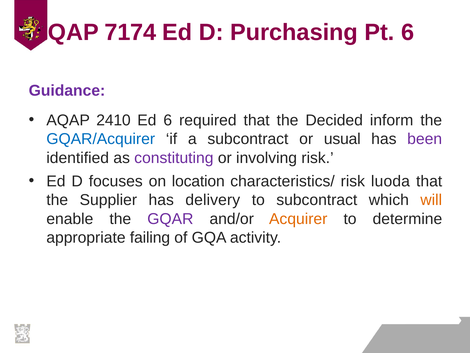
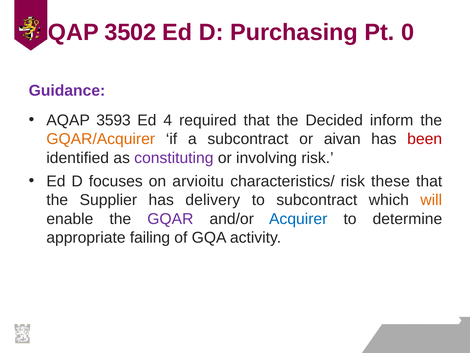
7174: 7174 -> 3502
Pt 6: 6 -> 0
2410: 2410 -> 3593
Ed 6: 6 -> 4
GQAR/Acquirer colour: blue -> orange
usual: usual -> aivan
been colour: purple -> red
location: location -> arvioitu
luoda: luoda -> these
Acquirer colour: orange -> blue
